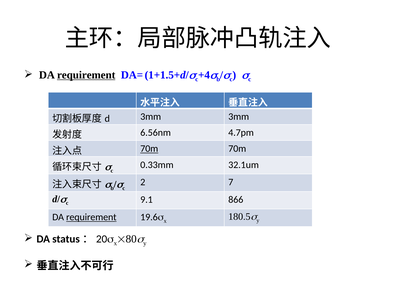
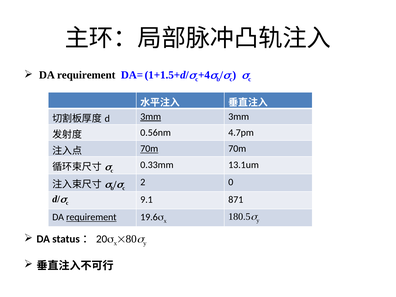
requirement at (86, 75) underline: present -> none
3mm at (151, 117) underline: none -> present
6.56nm: 6.56nm -> 0.56nm
32.1um: 32.1um -> 13.1um
7: 7 -> 0
866: 866 -> 871
